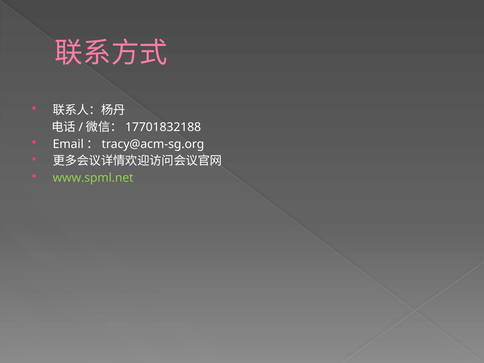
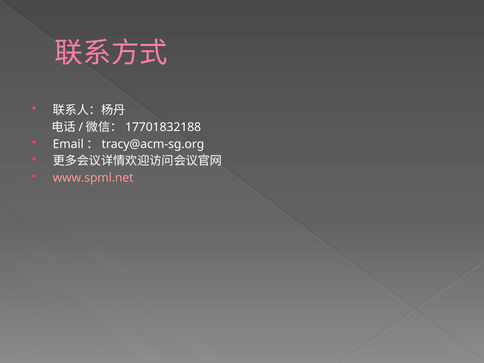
www.spml.net colour: light green -> pink
